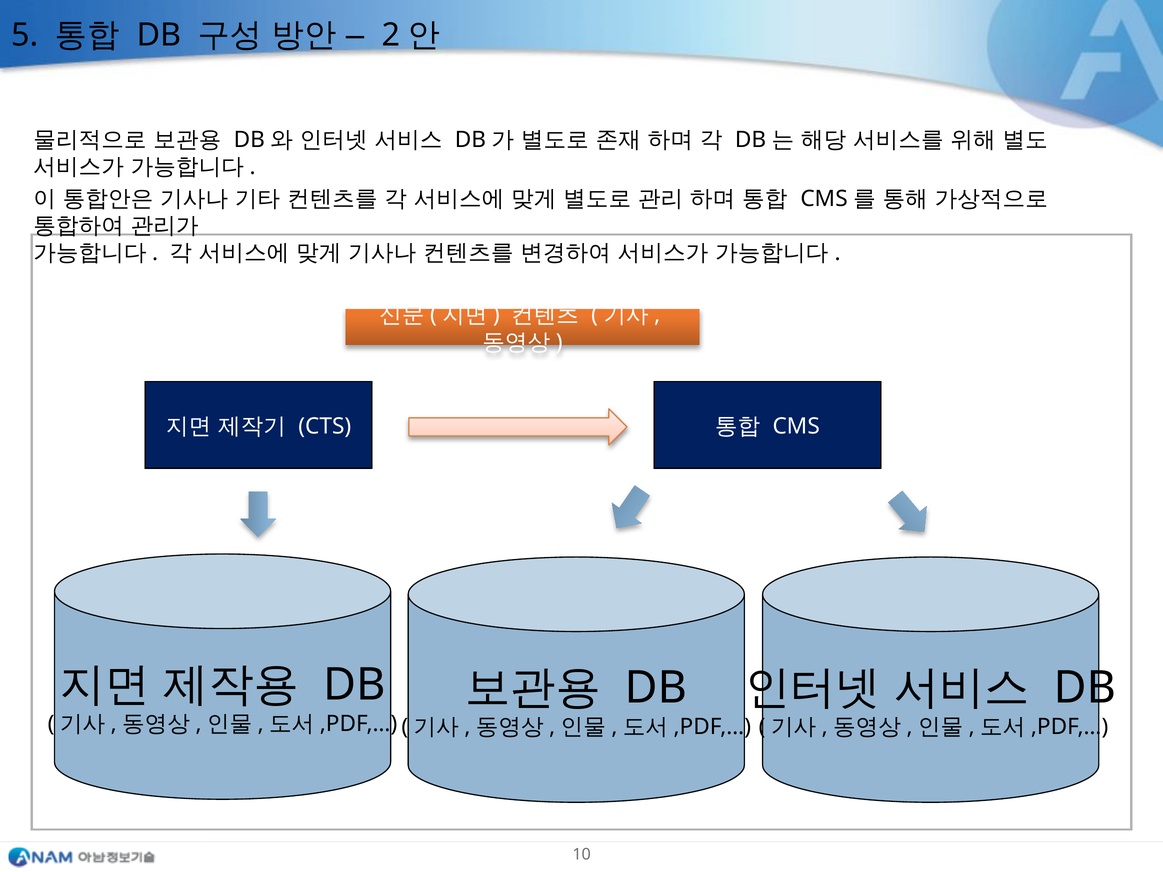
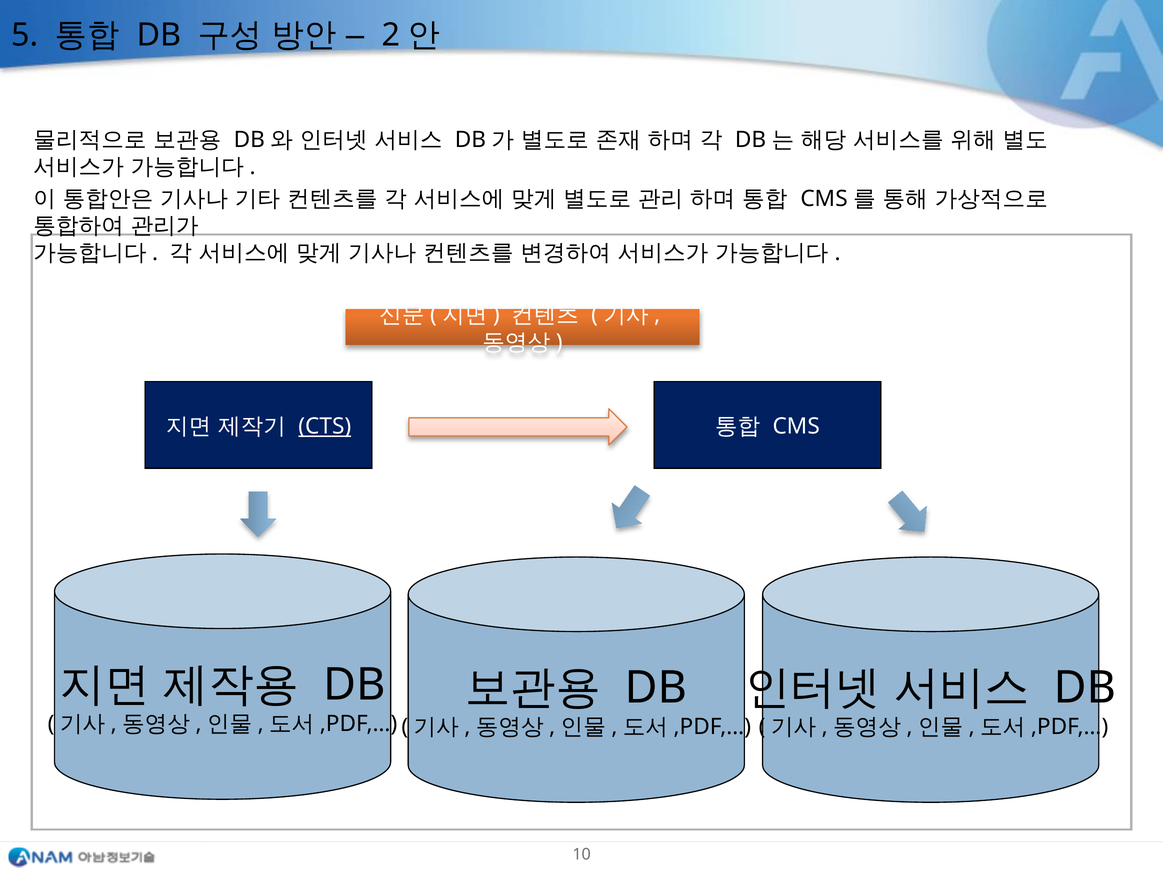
CTS underline: none -> present
